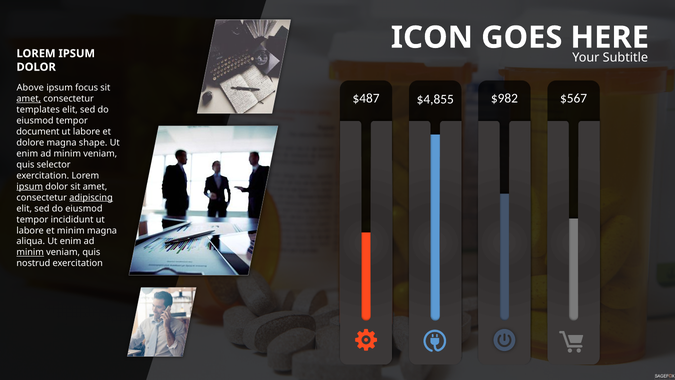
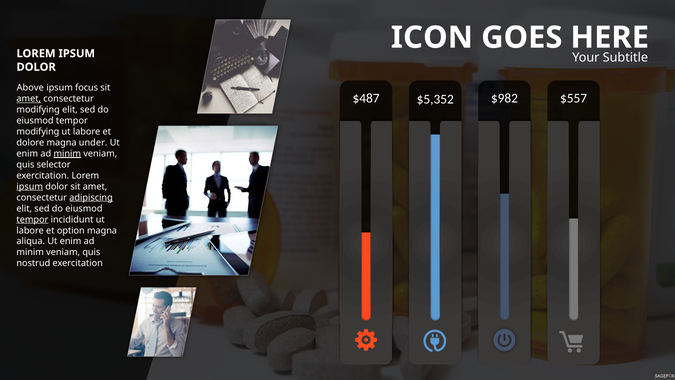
$4,855: $4,855 -> $5,352
$567: $567 -> $557
templates at (38, 109): templates -> modifying
document at (38, 131): document -> modifying
shape: shape -> under
minim at (67, 153) underline: none -> present
tempor at (32, 219) underline: none -> present
et minim: minim -> option
minim at (30, 252) underline: present -> none
